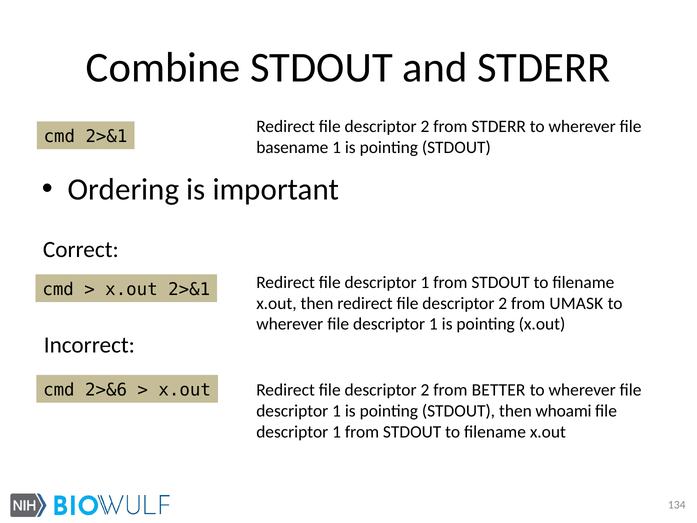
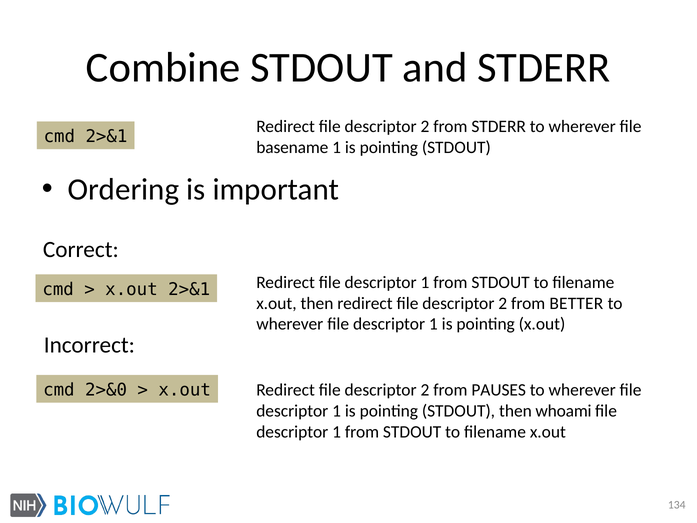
UMASK: UMASK -> BETTER
2>&6: 2>&6 -> 2>&0
BETTER: BETTER -> PAUSES
